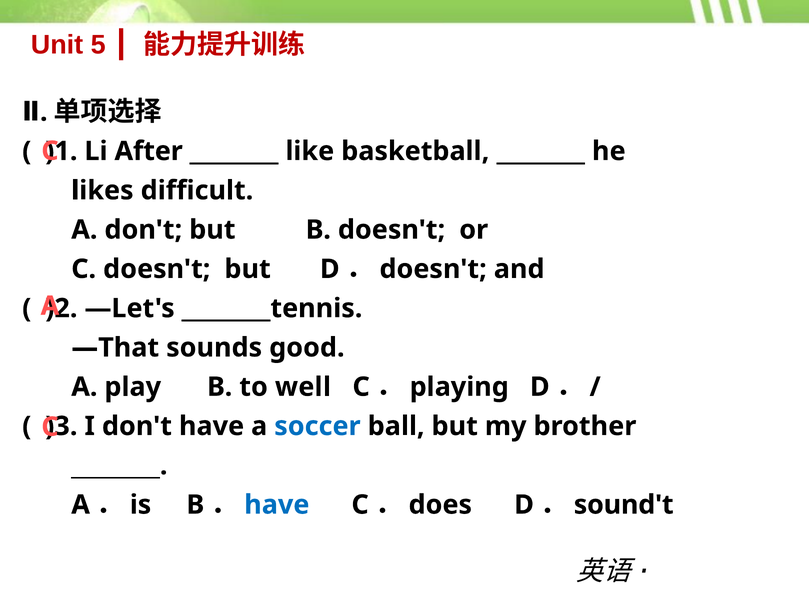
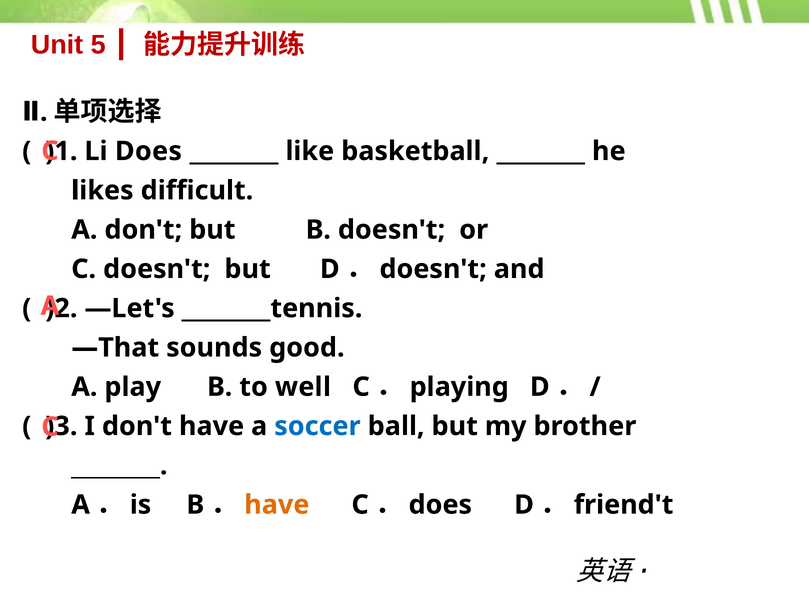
Li After: After -> Does
have at (277, 505) colour: blue -> orange
sound't: sound't -> friend't
